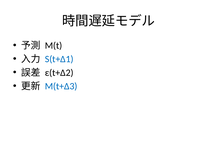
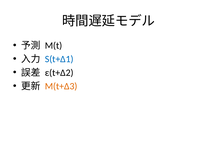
M(t+Δ3 colour: blue -> orange
